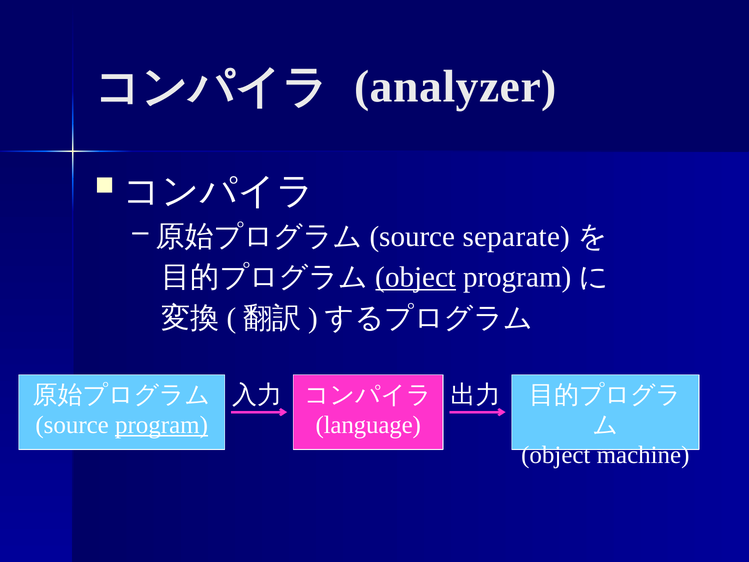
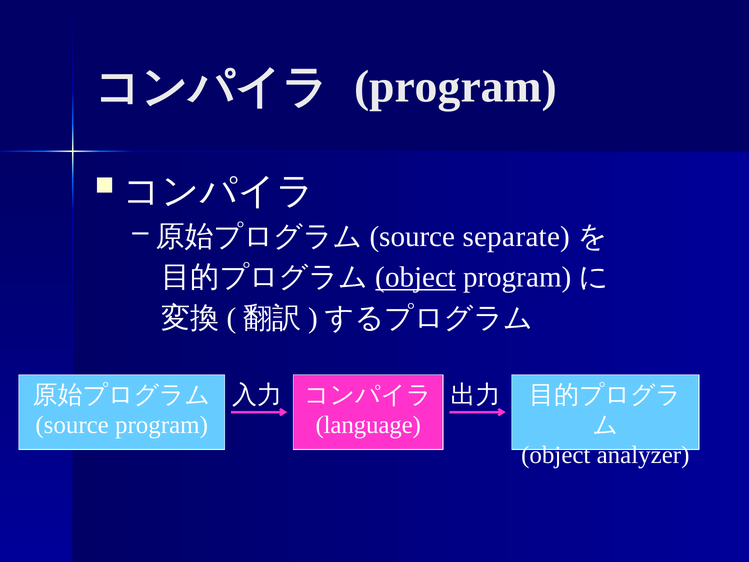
analyzer at (455, 87): analyzer -> program
program at (161, 425) underline: present -> none
machine: machine -> analyzer
